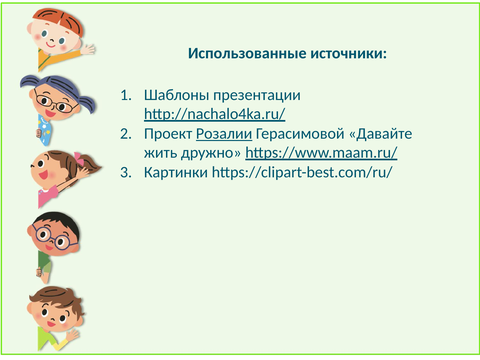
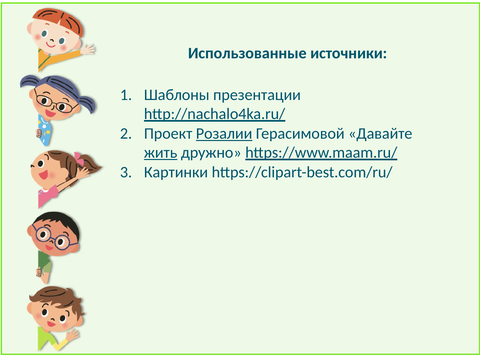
жить underline: none -> present
